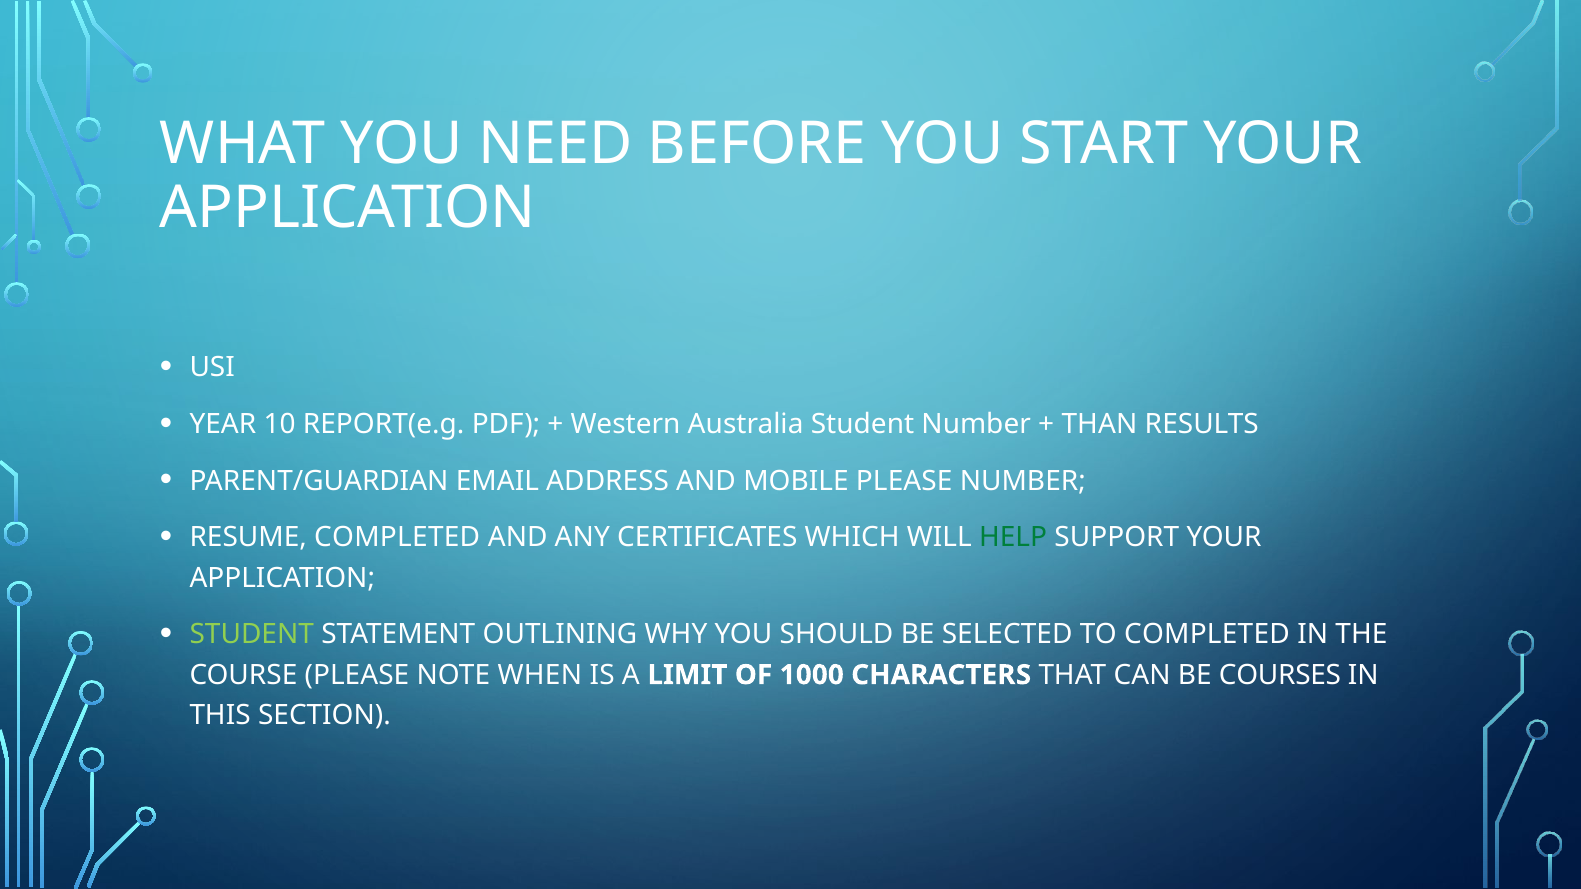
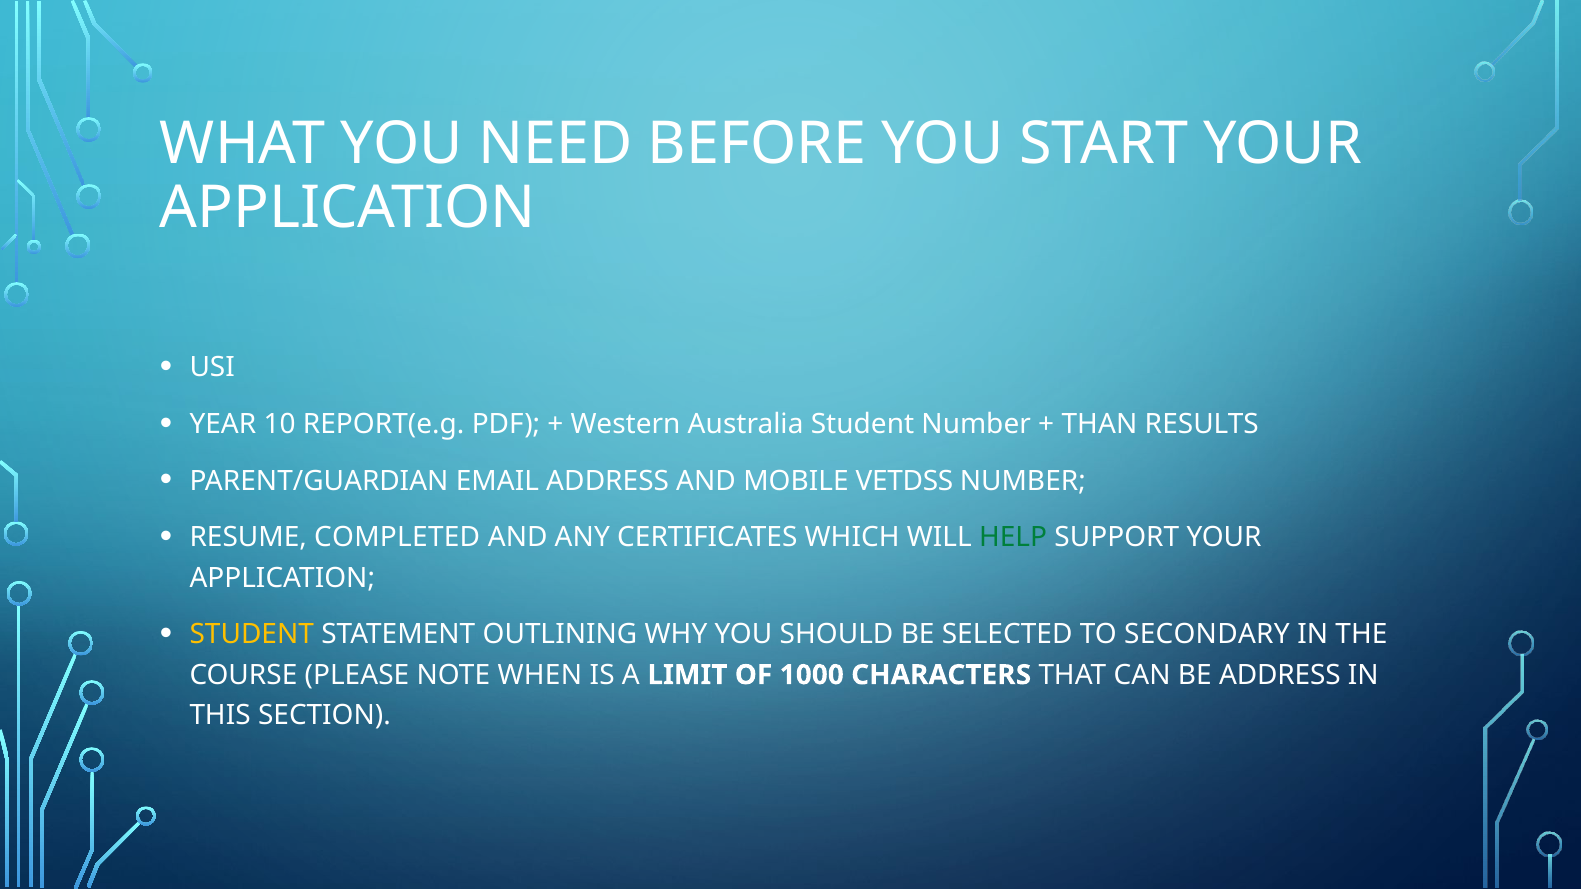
MOBILE PLEASE: PLEASE -> VETDSS
STUDENT at (252, 635) colour: light green -> yellow
TO COMPLETED: COMPLETED -> SECONDARY
BE COURSES: COURSES -> ADDRESS
